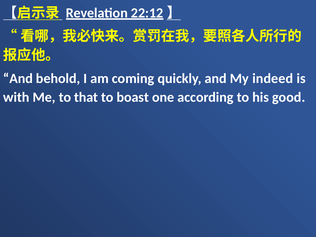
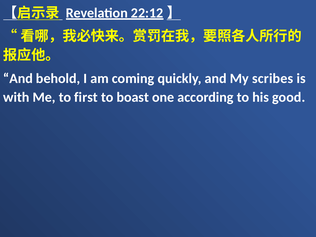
indeed: indeed -> scribes
that: that -> first
